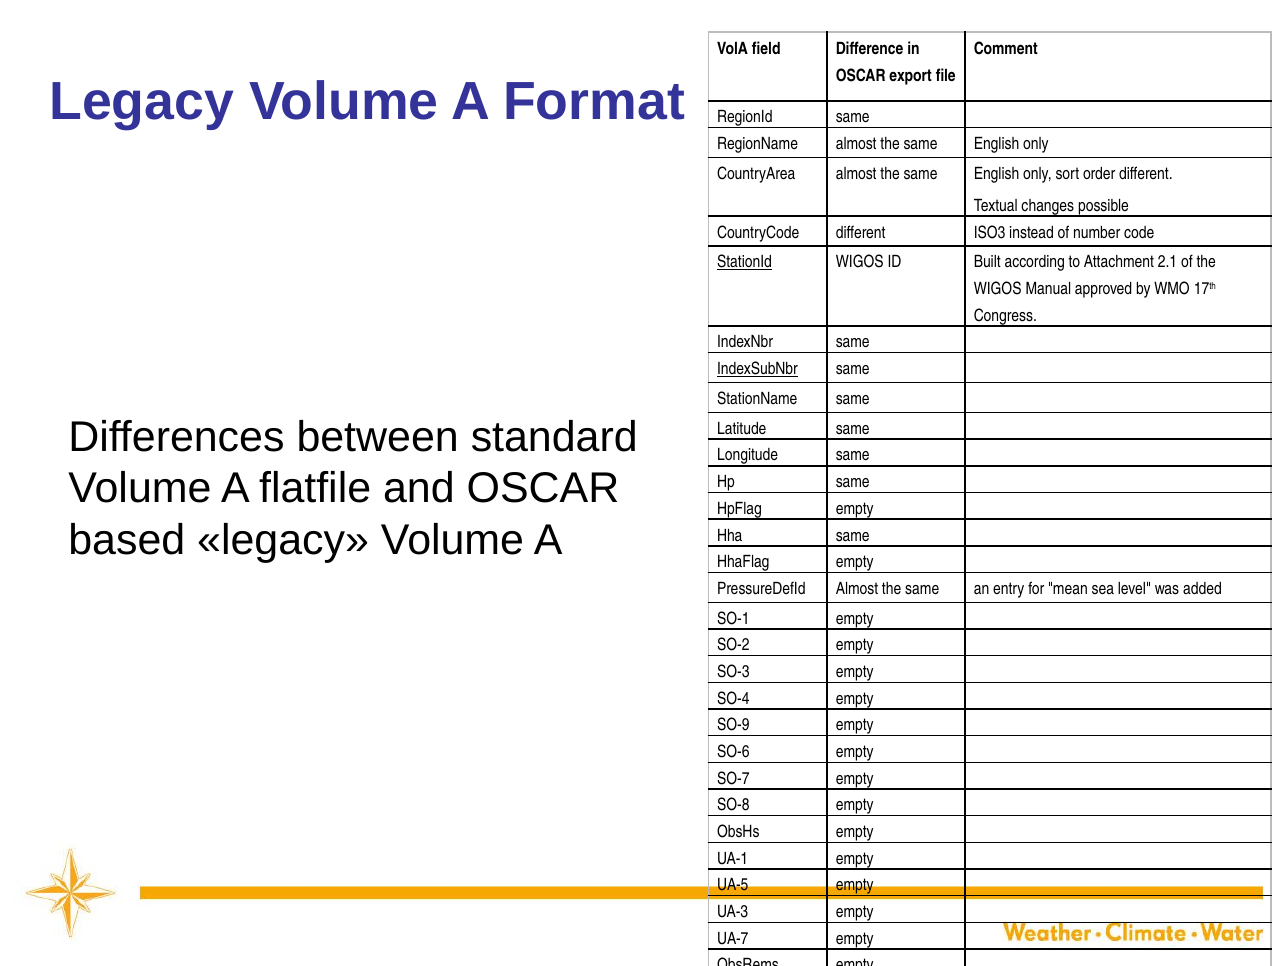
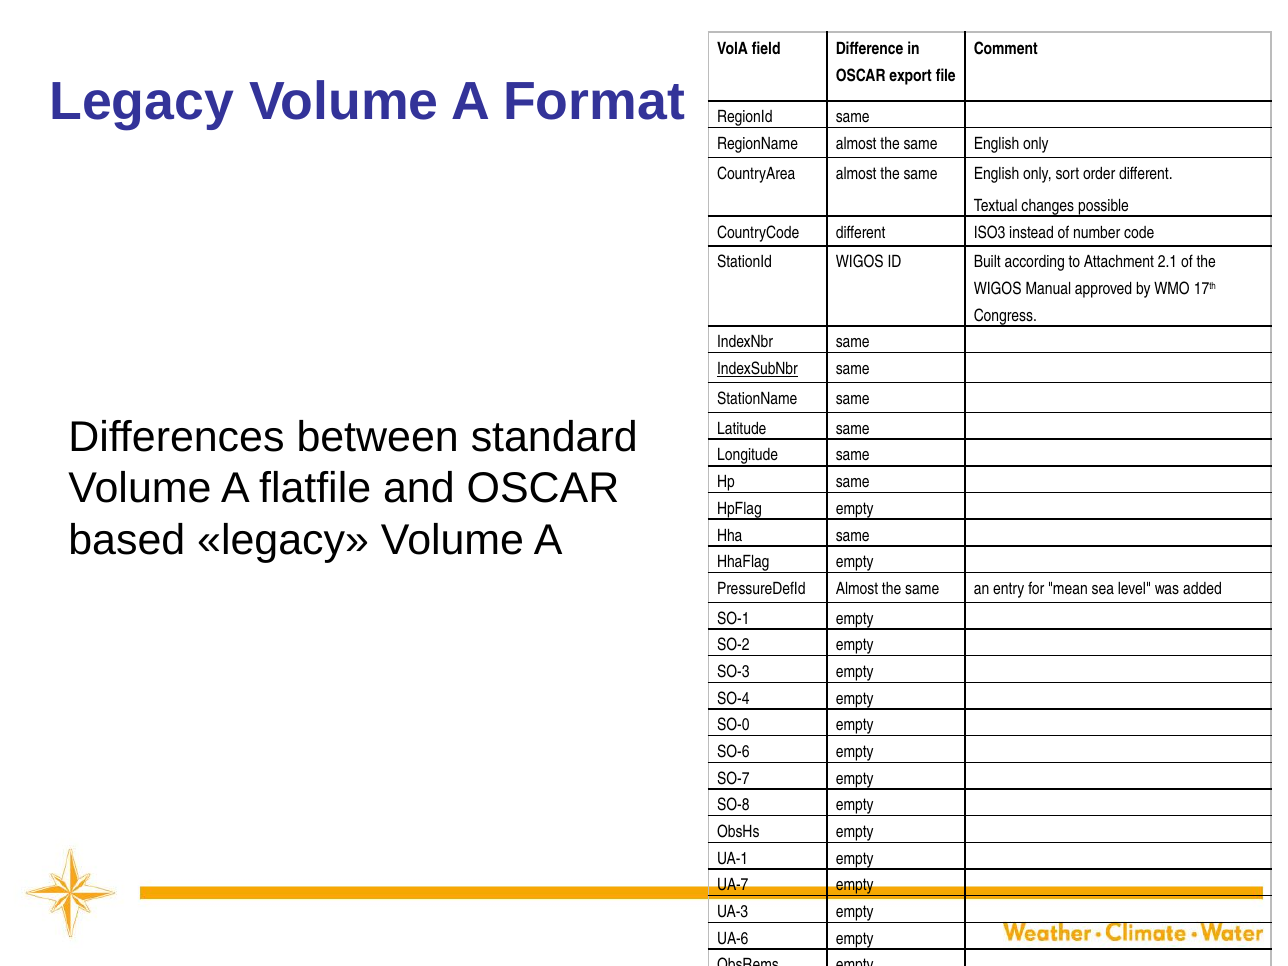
StationId underline: present -> none
SO-9: SO-9 -> SO-0
UA-5: UA-5 -> UA-7
UA-7: UA-7 -> UA-6
